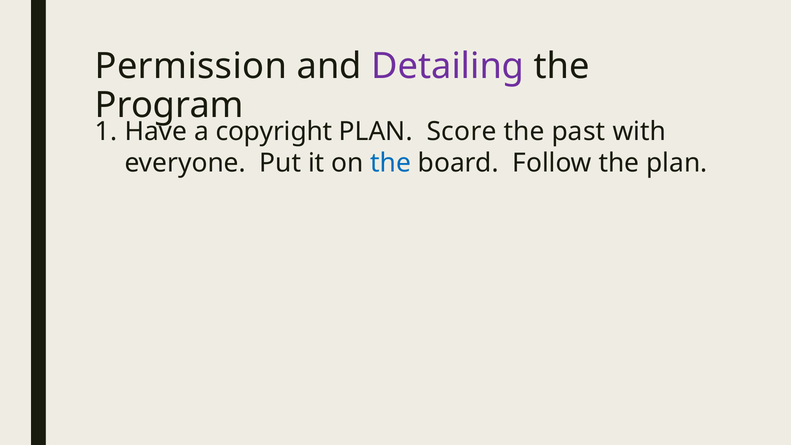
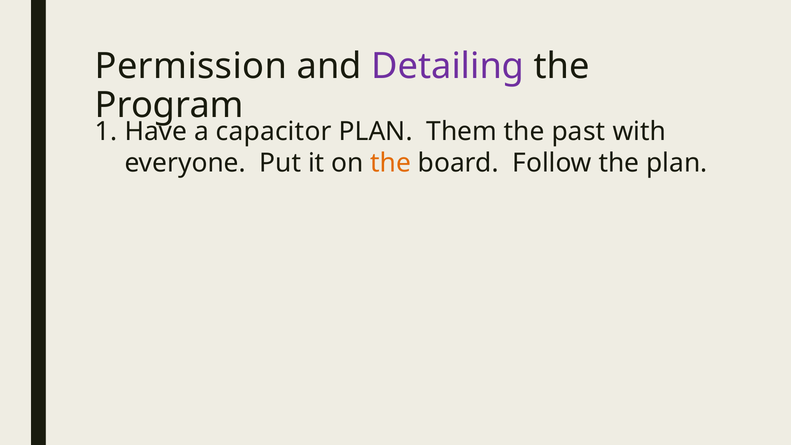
copyright: copyright -> capacitor
Score: Score -> Them
the at (391, 163) colour: blue -> orange
